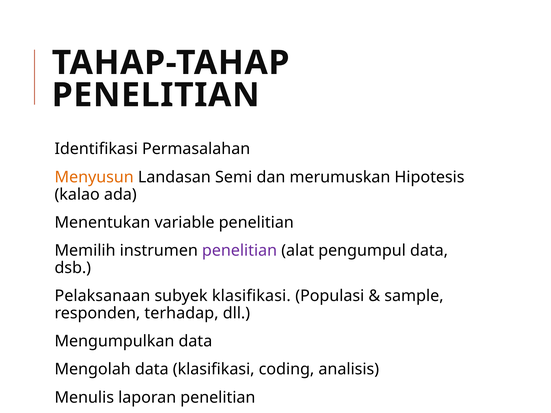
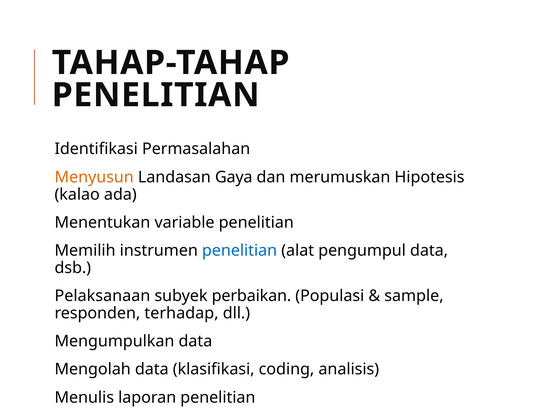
Semi: Semi -> Gaya
penelitian at (240, 251) colour: purple -> blue
subyek klasifikasi: klasifikasi -> perbaikan
